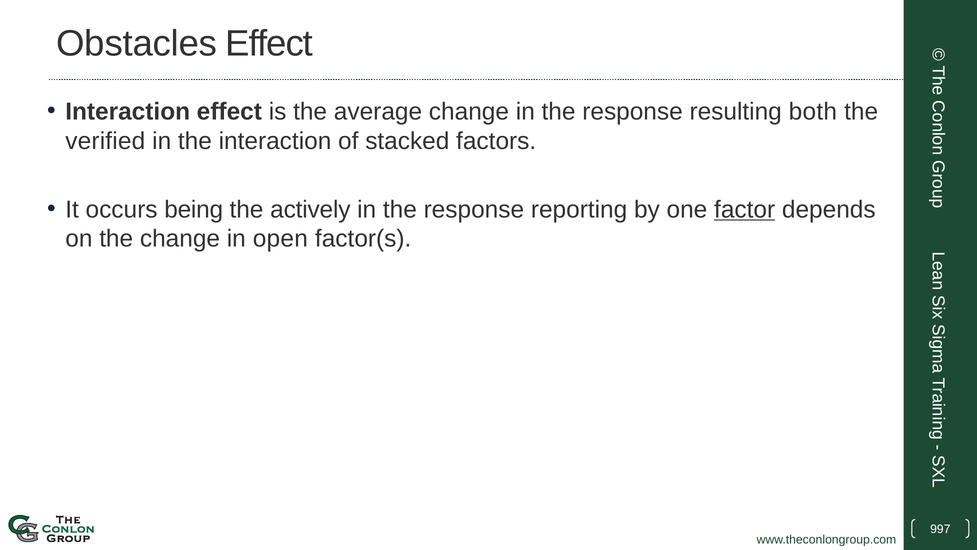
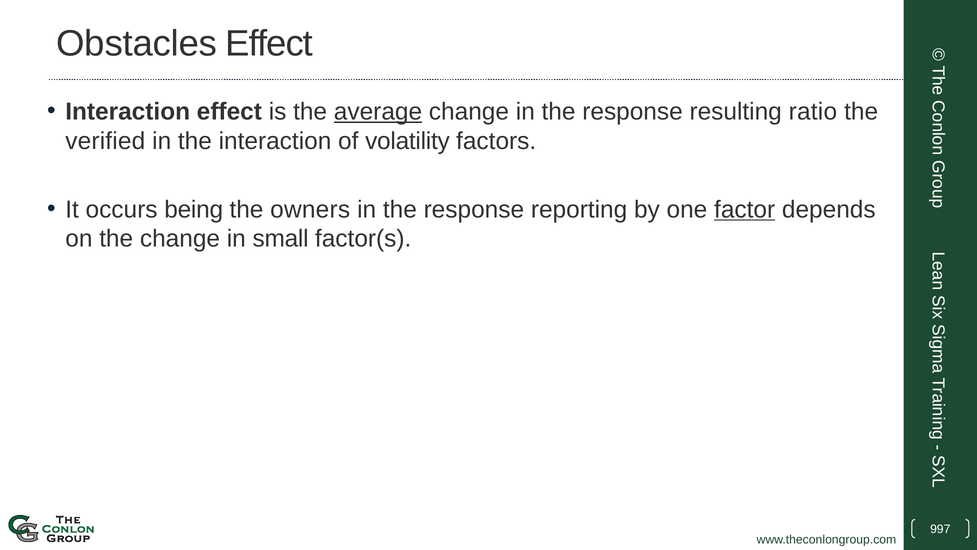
average underline: none -> present
both: both -> ratio
stacked: stacked -> volatility
actively: actively -> owners
open: open -> small
